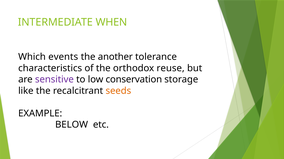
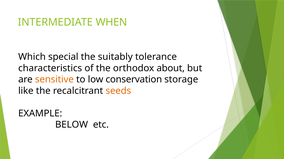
events: events -> special
another: another -> suitably
reuse: reuse -> about
sensitive colour: purple -> orange
